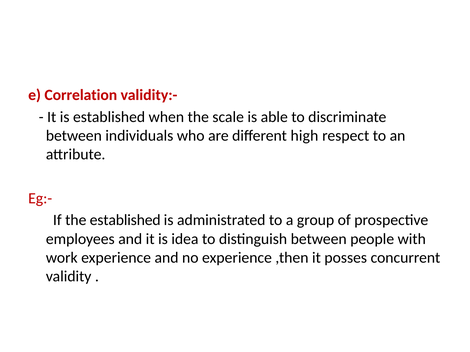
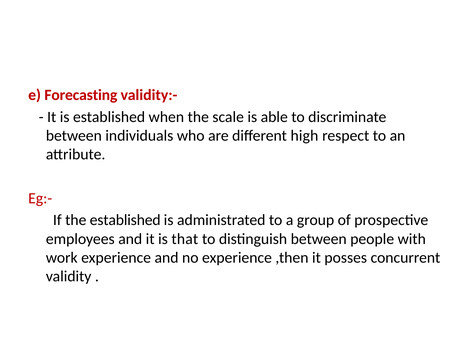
Correlation: Correlation -> Forecasting
idea: idea -> that
